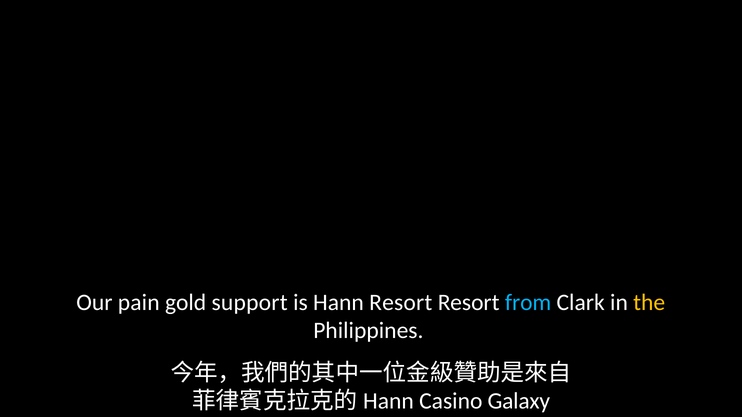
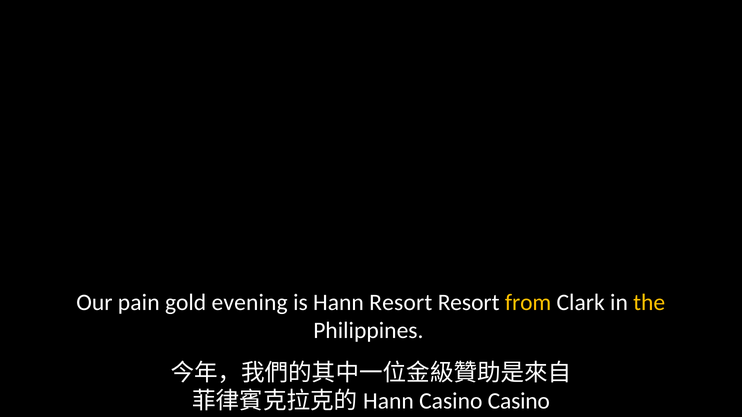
support: support -> evening
from colour: light blue -> yellow
Casino Galaxy: Galaxy -> Casino
